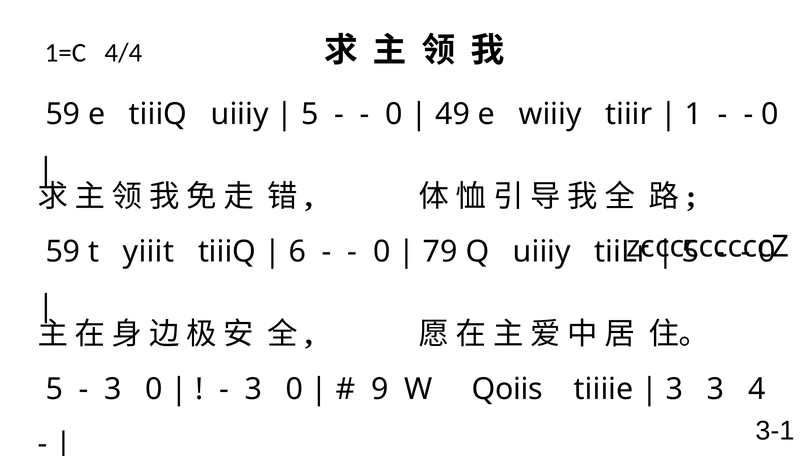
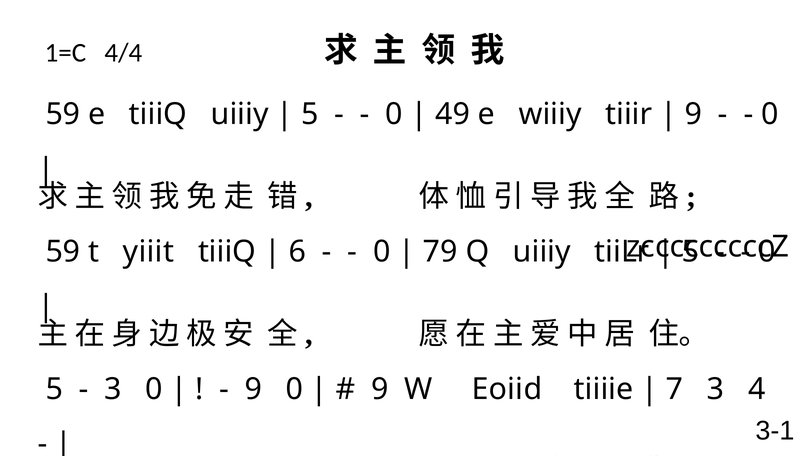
1 at (693, 114): 1 -> 9
3 at (253, 389): 3 -> 9
Qoiis: Qoiis -> Eoiid
3 at (675, 389): 3 -> 7
